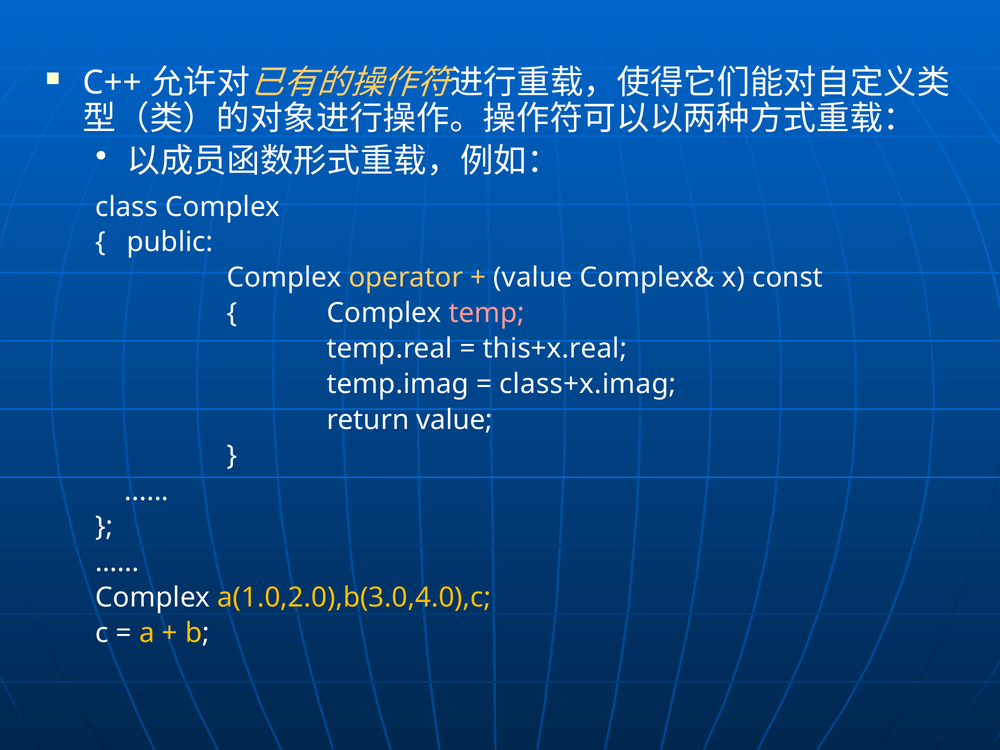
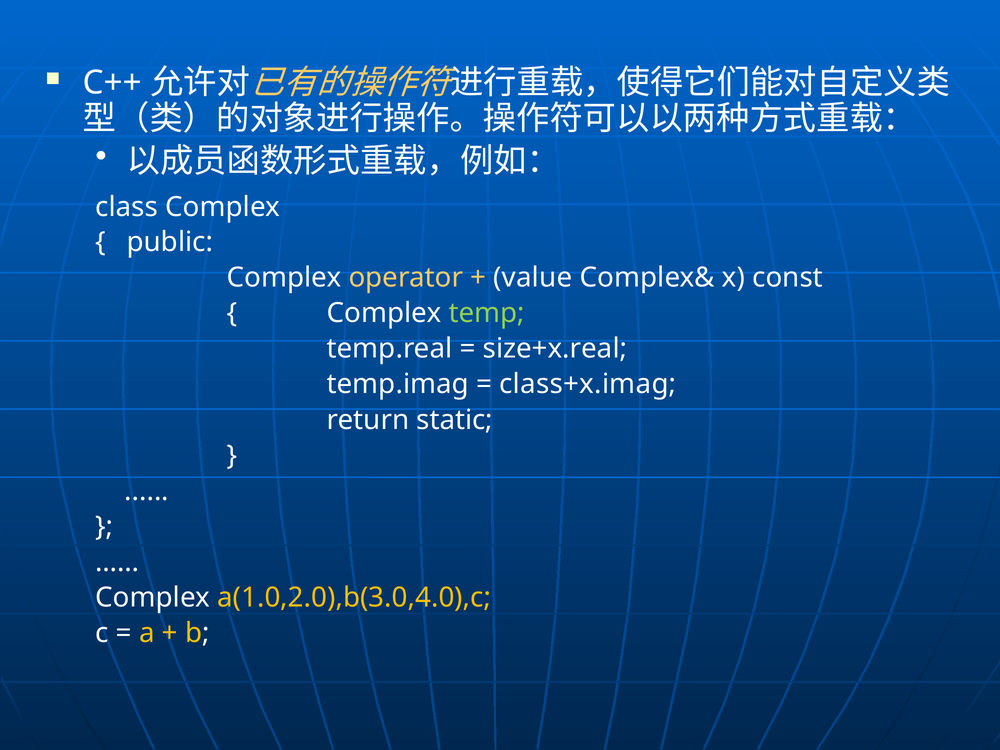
temp colour: pink -> light green
this+x.real: this+x.real -> size+x.real
return value: value -> static
